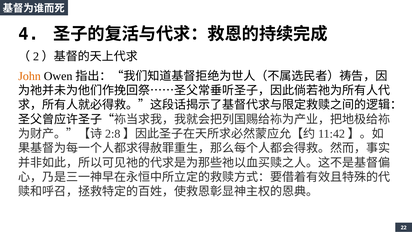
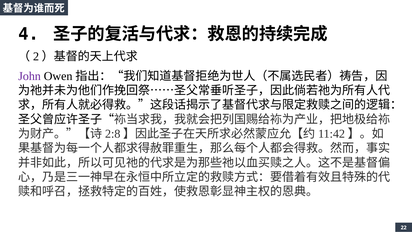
John colour: orange -> purple
